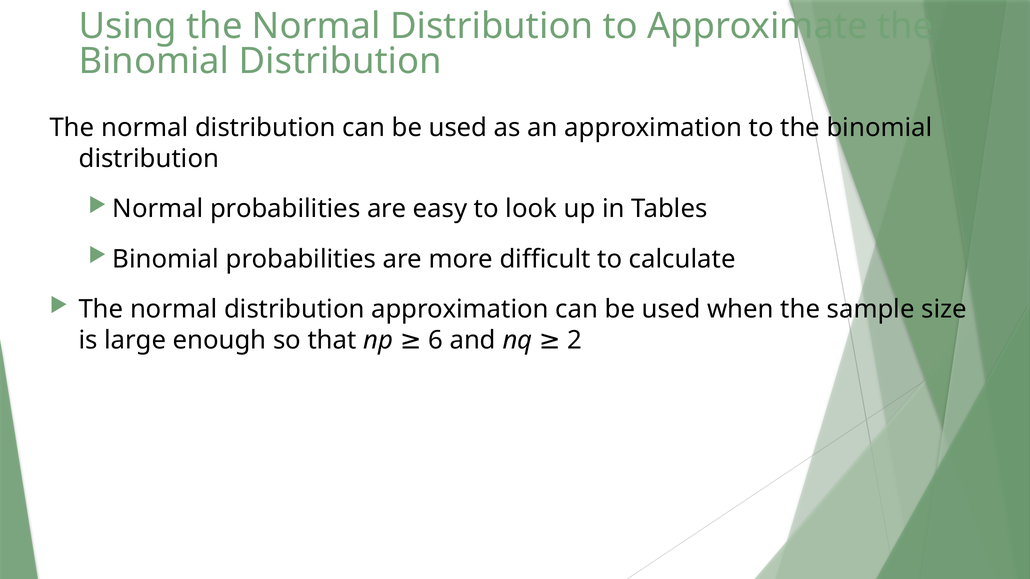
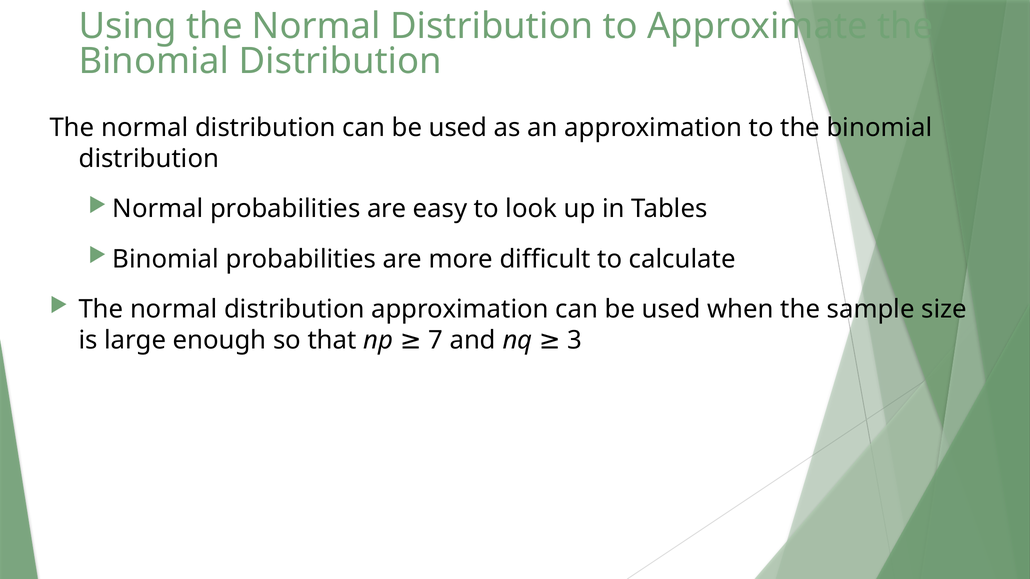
2: 2 -> 3
6: 6 -> 7
